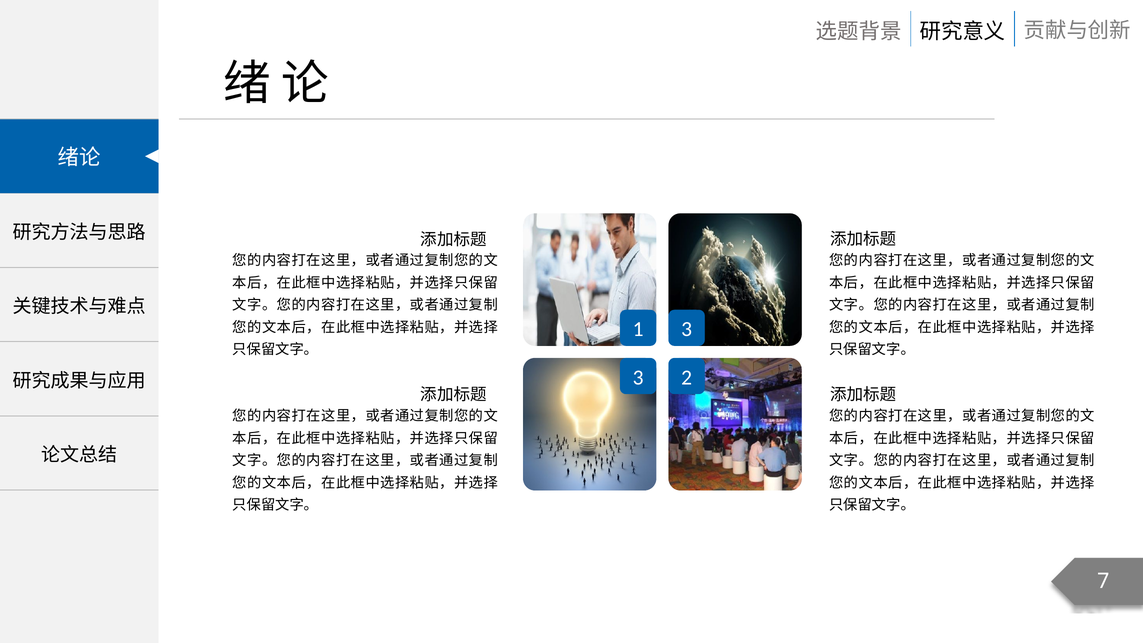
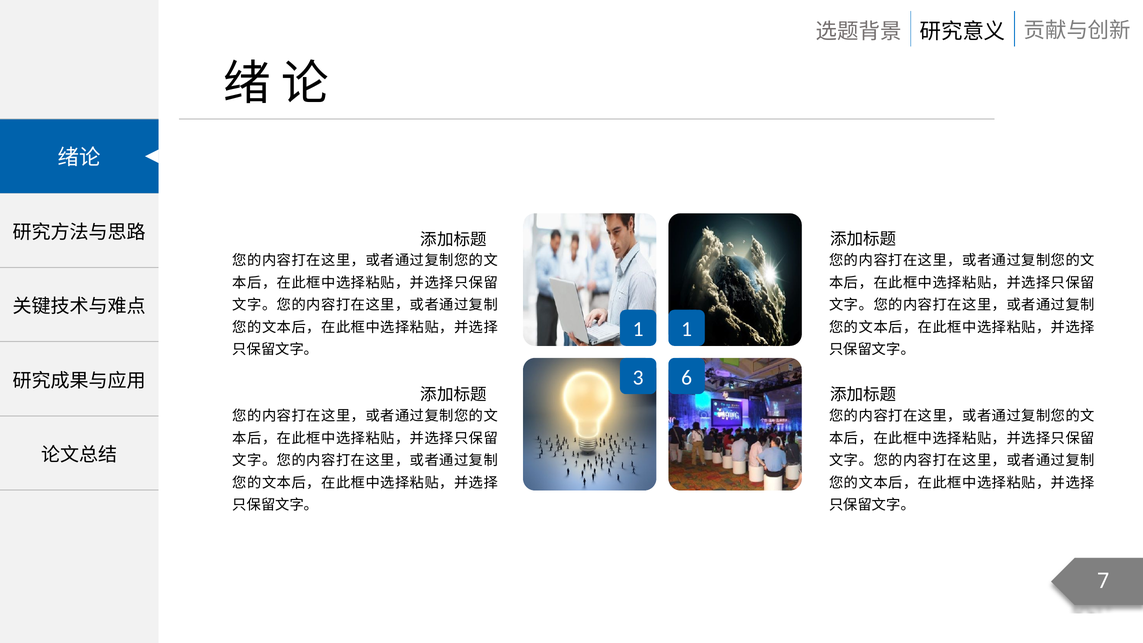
1 3: 3 -> 1
2: 2 -> 6
